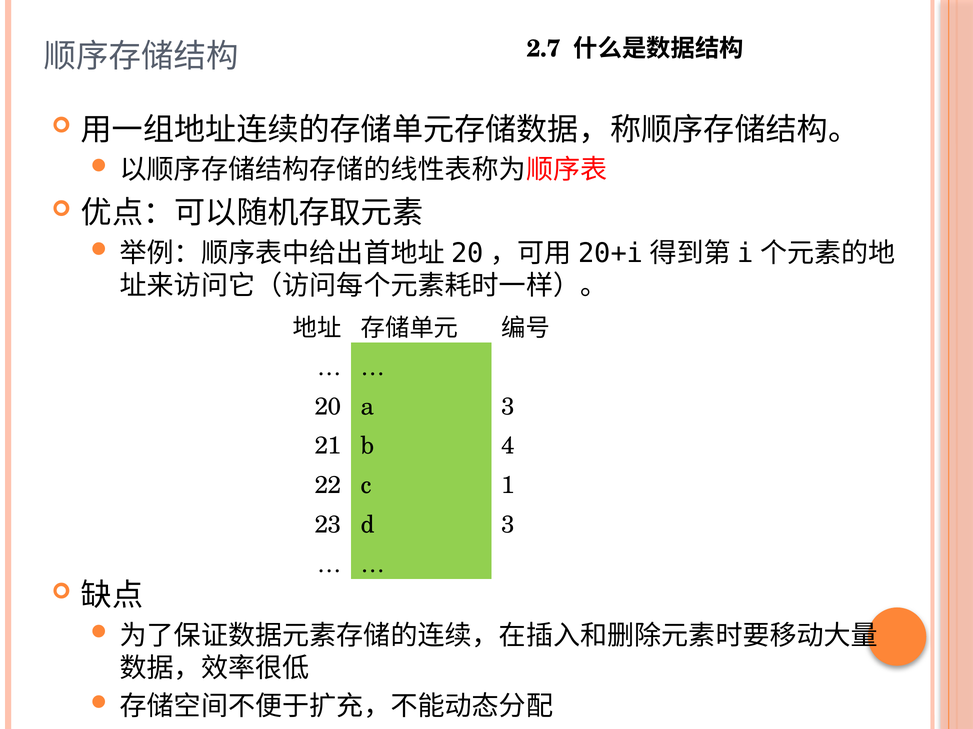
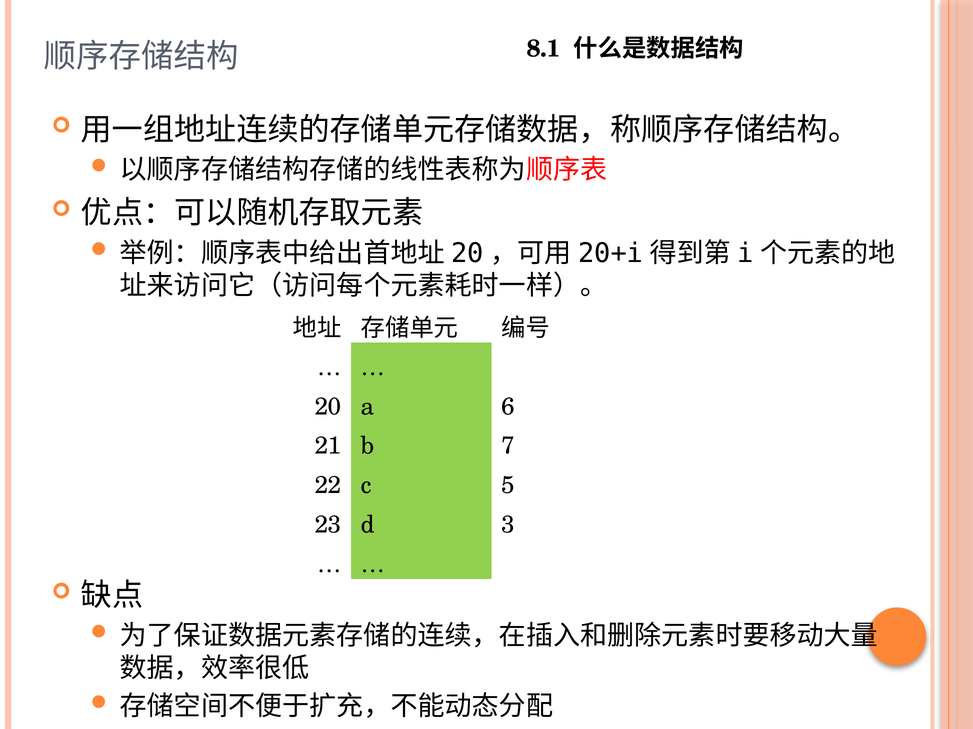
2.7: 2.7 -> 8.1
a 3: 3 -> 6
4: 4 -> 7
1: 1 -> 5
